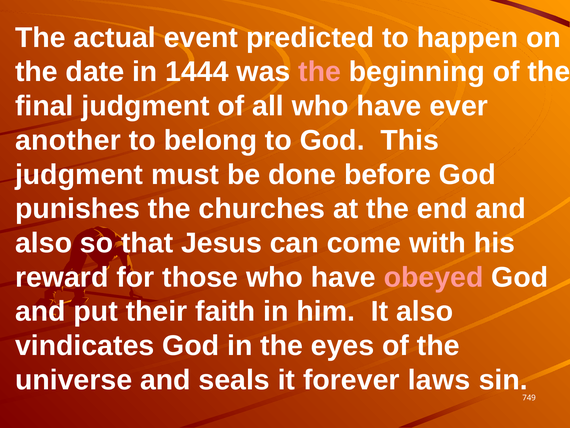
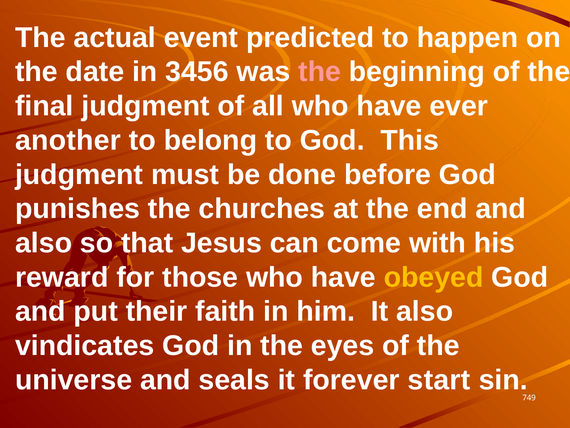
1444: 1444 -> 3456
obeyed colour: pink -> yellow
laws: laws -> start
